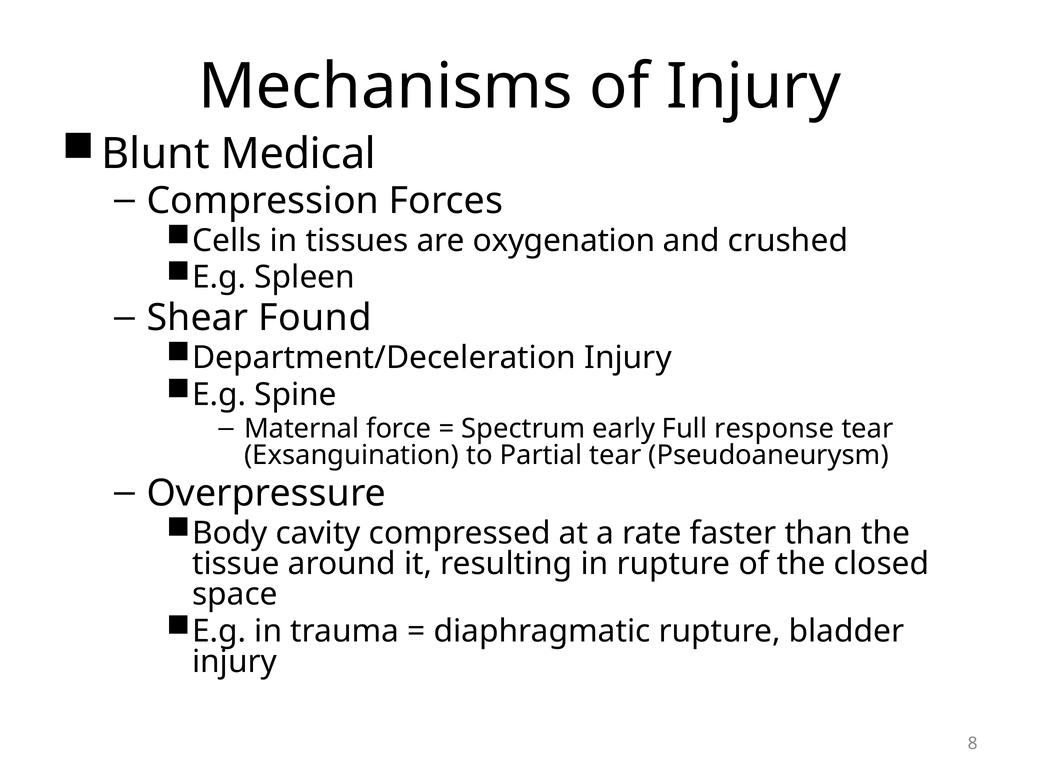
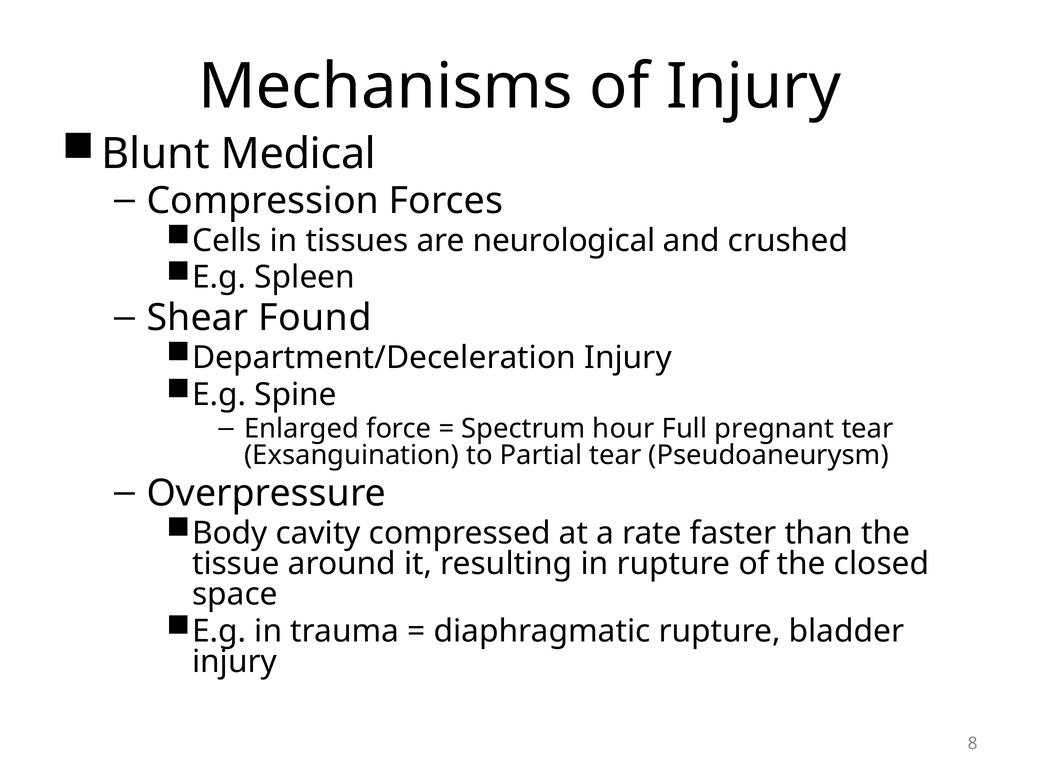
oxygenation: oxygenation -> neurological
Maternal: Maternal -> Enlarged
early: early -> hour
response: response -> pregnant
